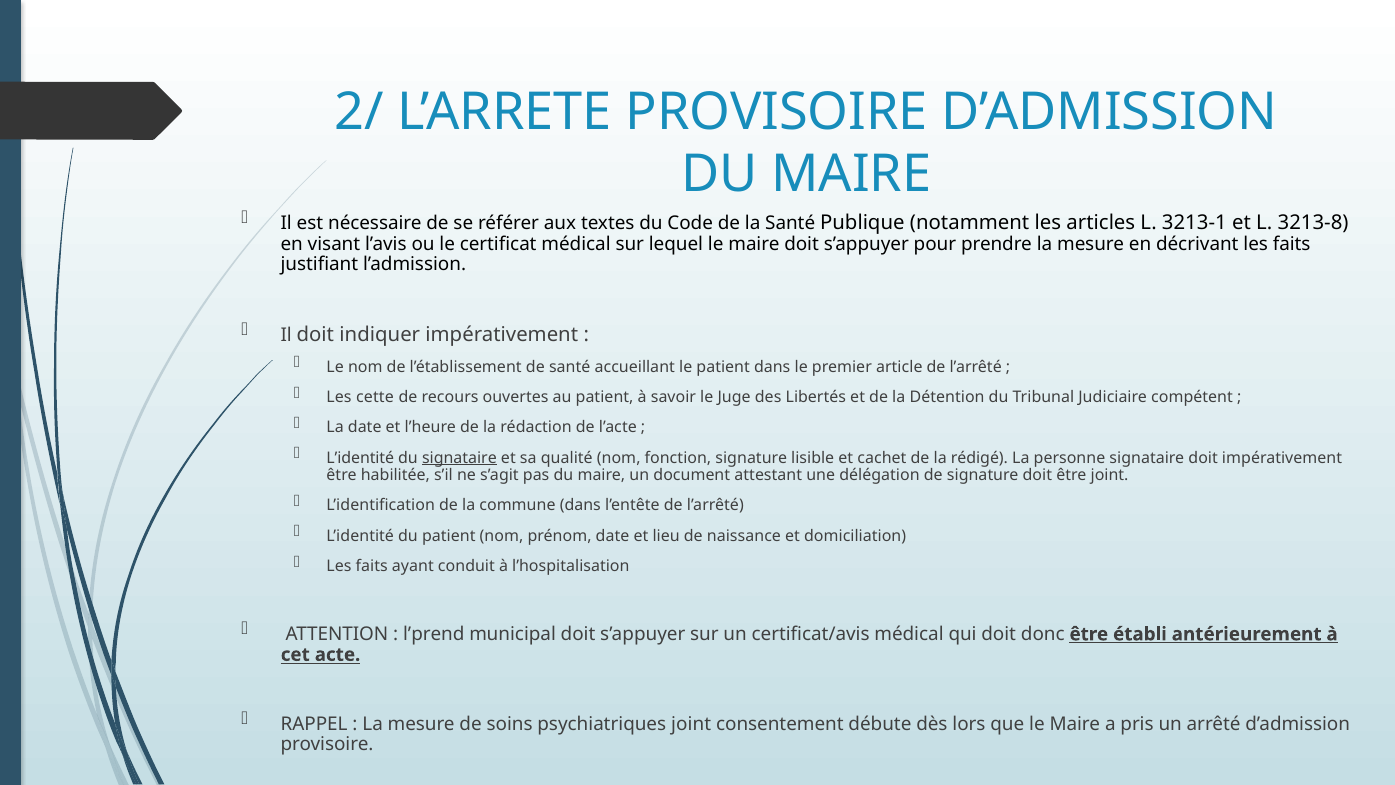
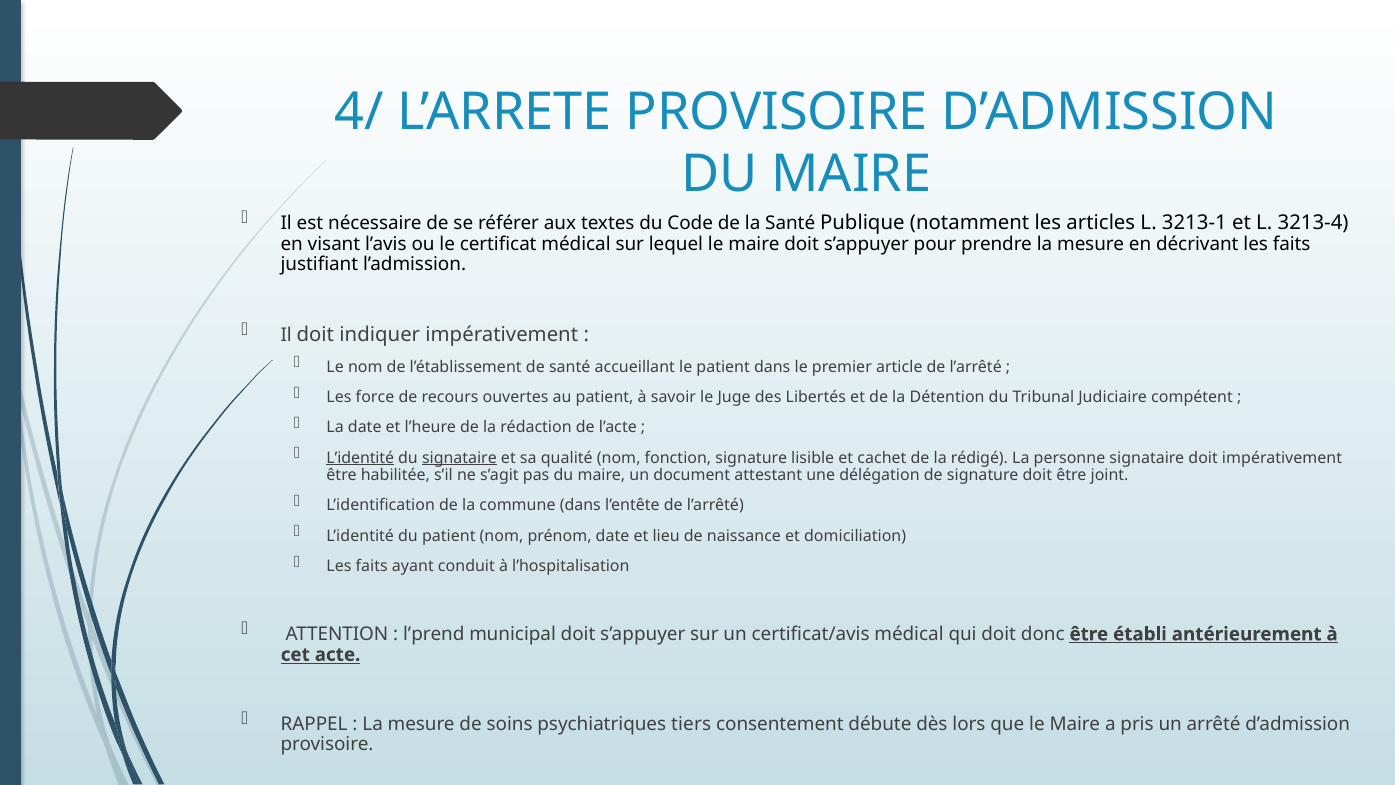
2/: 2/ -> 4/
3213-8: 3213-8 -> 3213-4
cette: cette -> force
L’identité at (360, 458) underline: none -> present
psychiatriques joint: joint -> tiers
